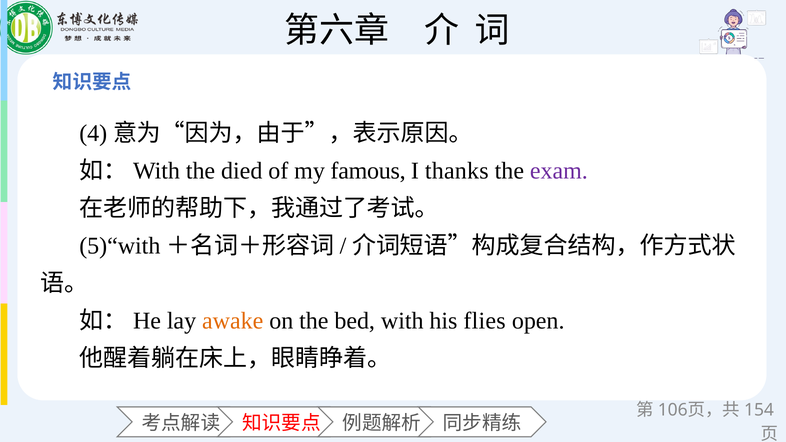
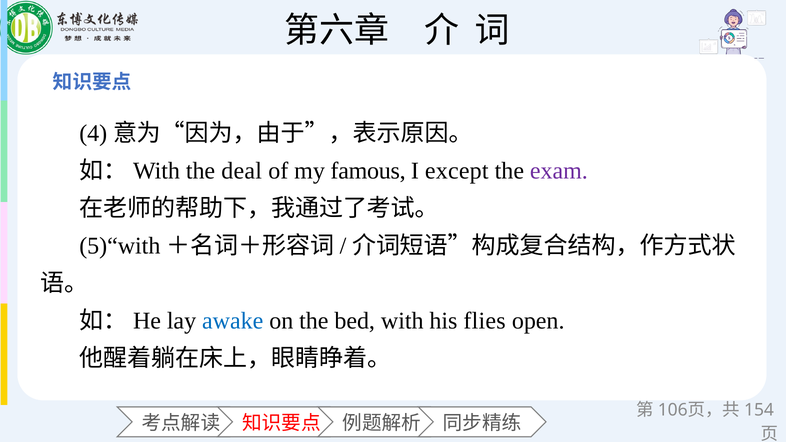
died: died -> deal
thanks: thanks -> except
awake colour: orange -> blue
